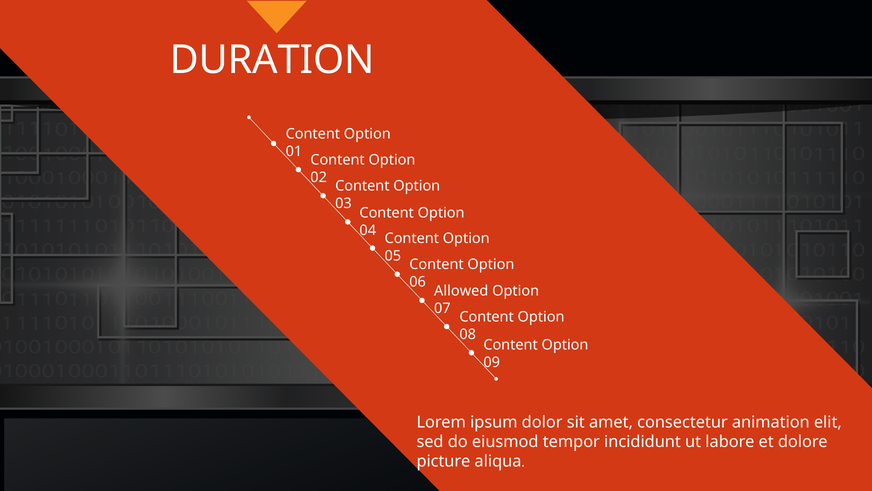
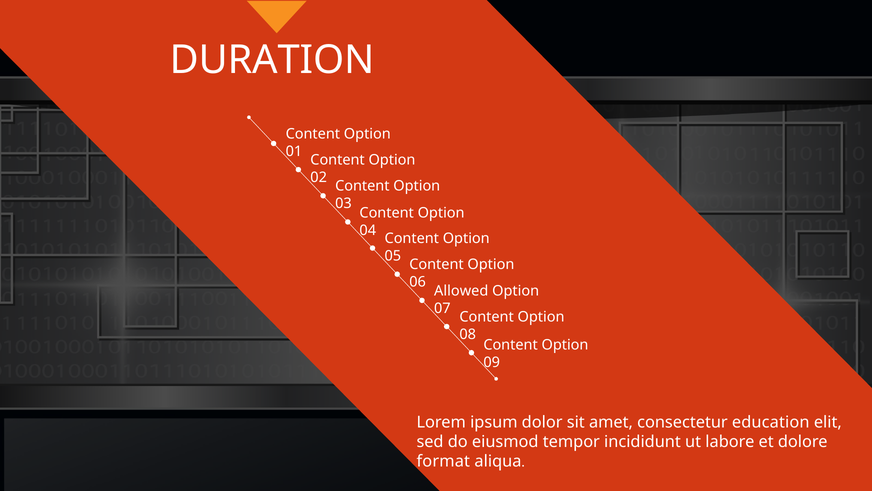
animation: animation -> education
picture: picture -> format
